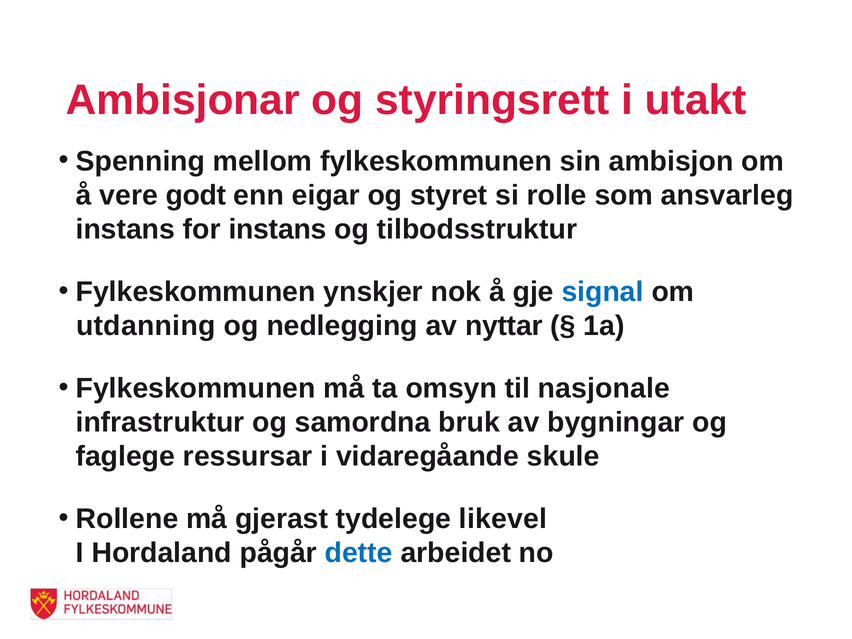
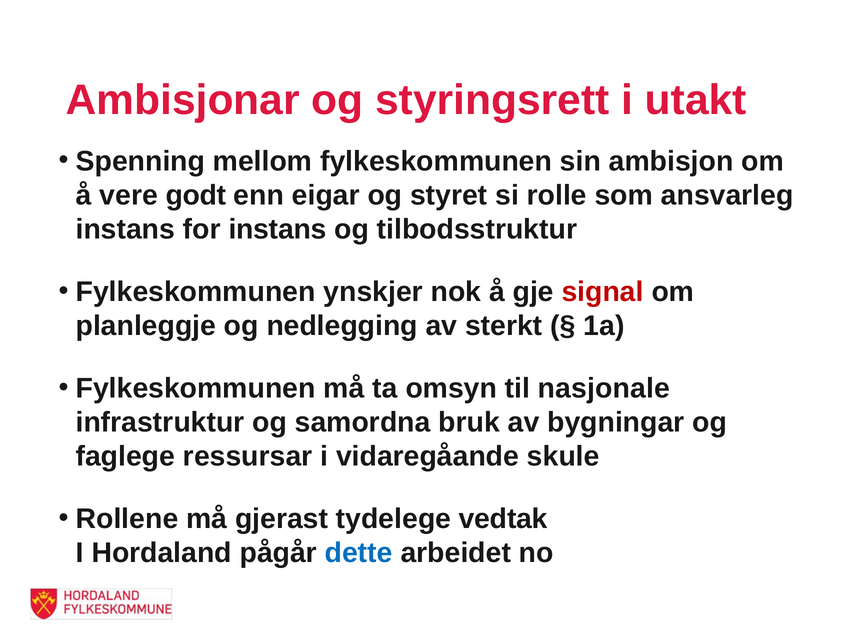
signal colour: blue -> red
utdanning: utdanning -> planleggje
nyttar: nyttar -> sterkt
likevel: likevel -> vedtak
